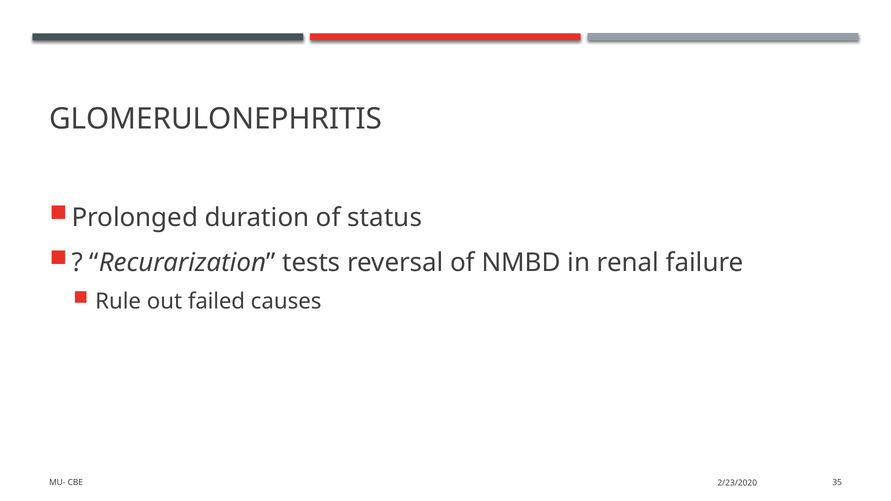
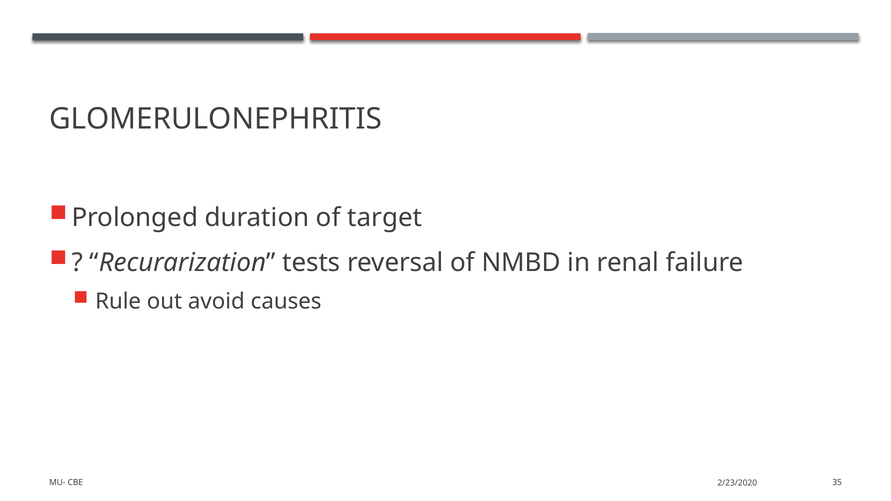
status: status -> target
failed: failed -> avoid
